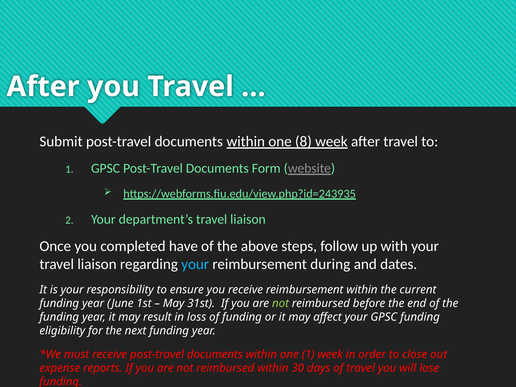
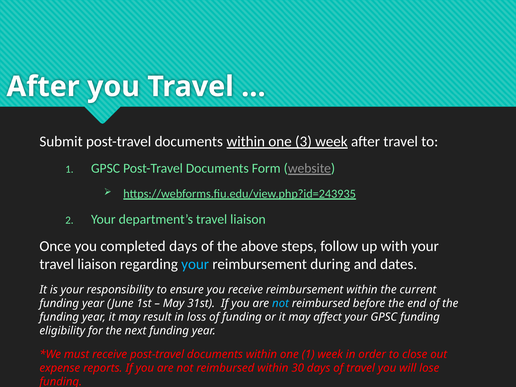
8: 8 -> 3
completed have: have -> days
not at (280, 303) colour: light green -> light blue
